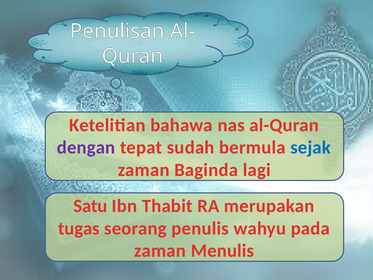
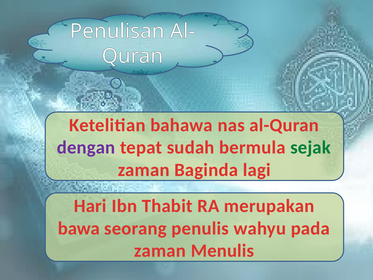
sejak colour: blue -> green
Satu: Satu -> Hari
tugas: tugas -> bawa
